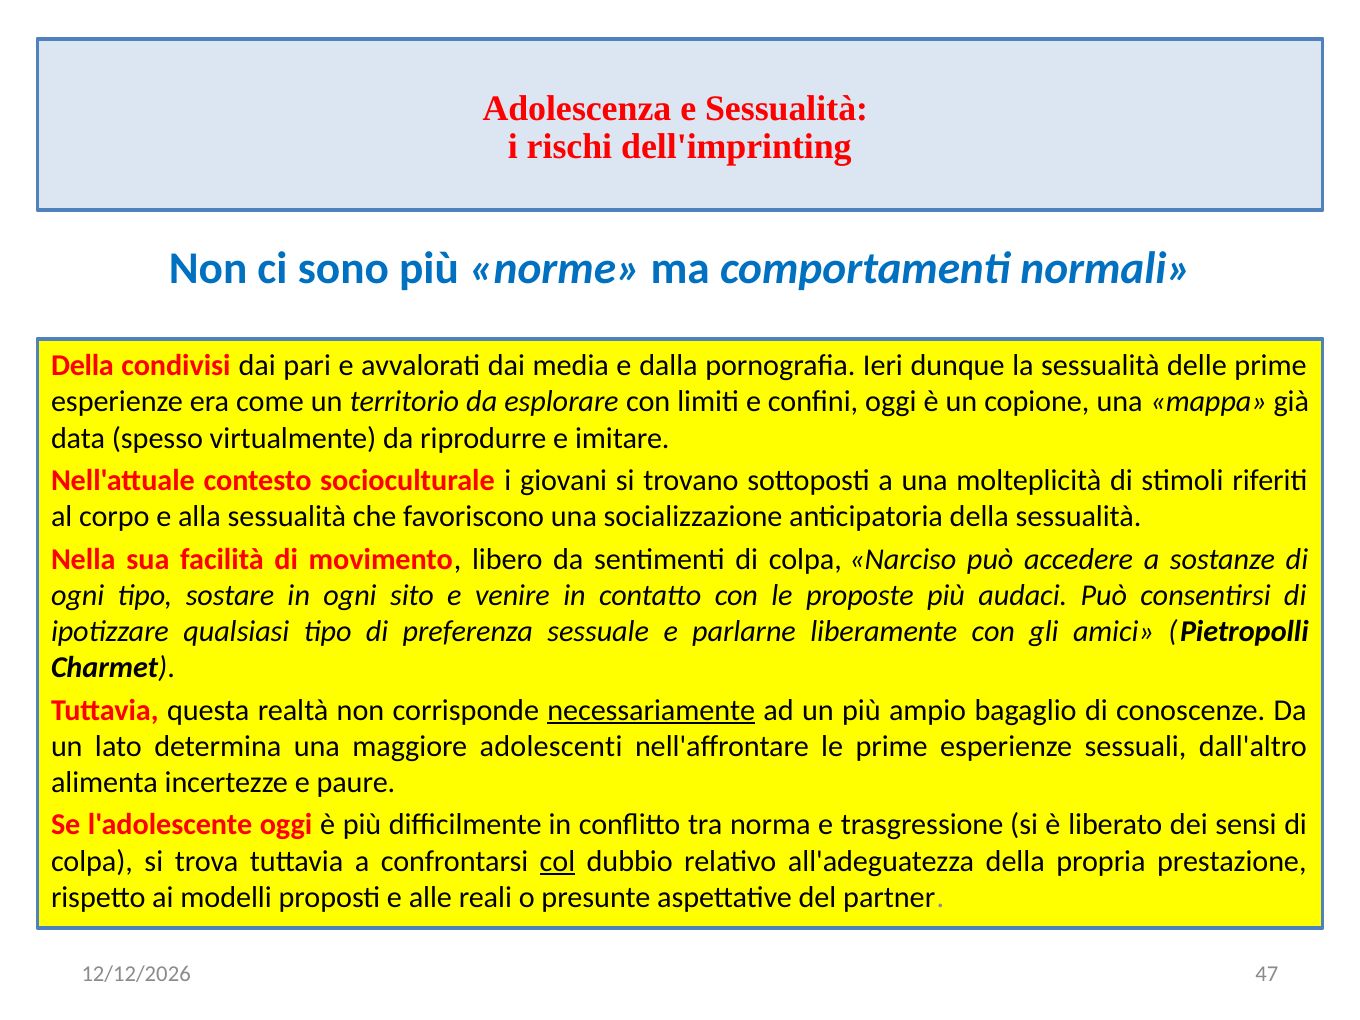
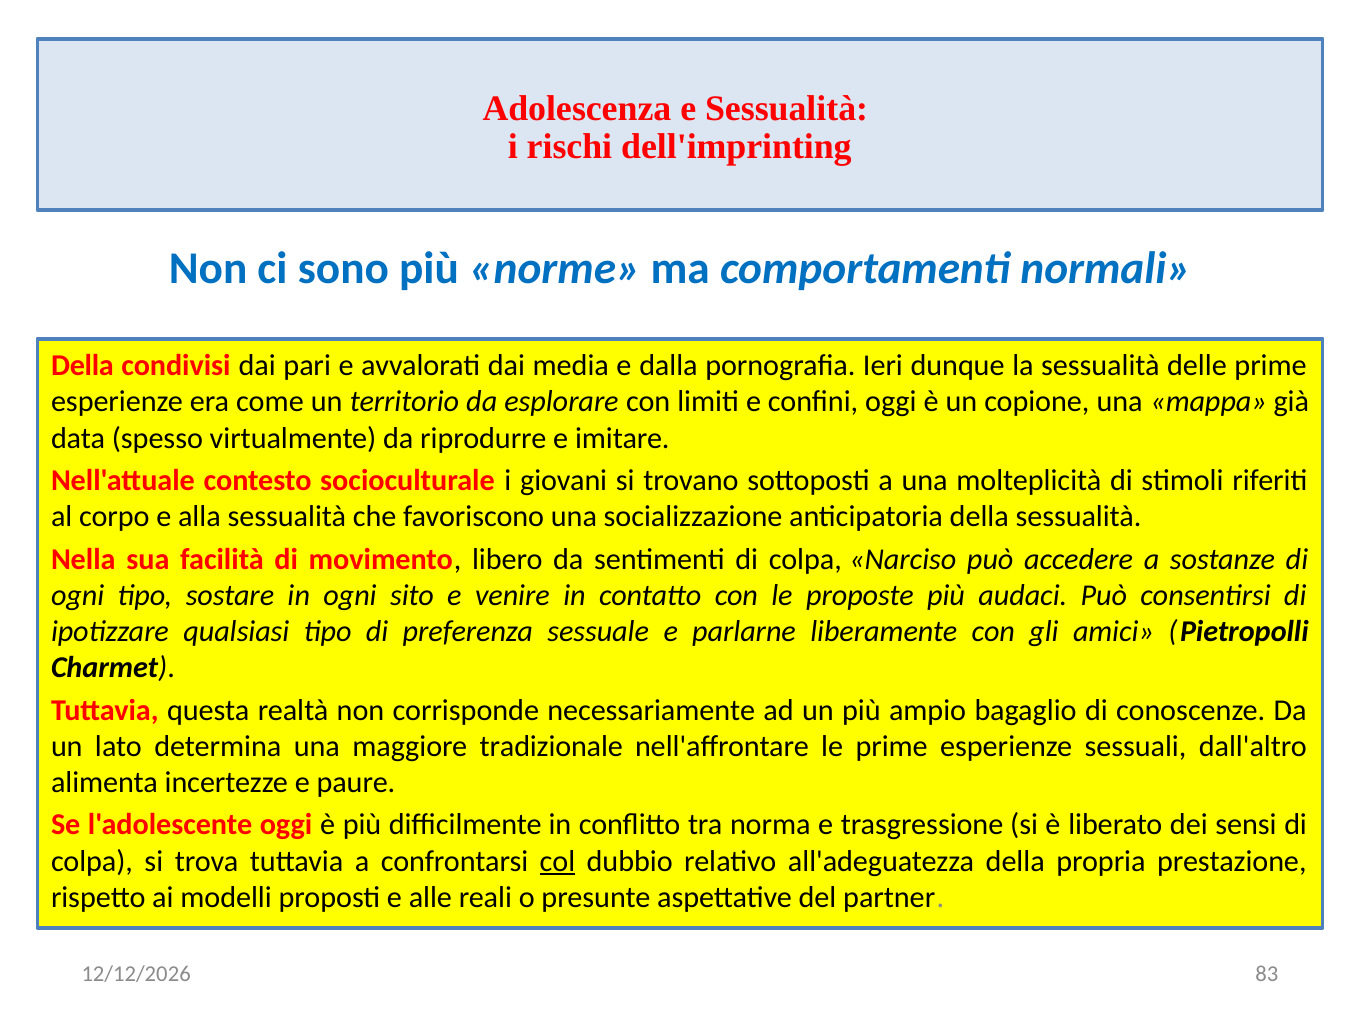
necessariamente underline: present -> none
adolescenti: adolescenti -> tradizionale
47: 47 -> 83
